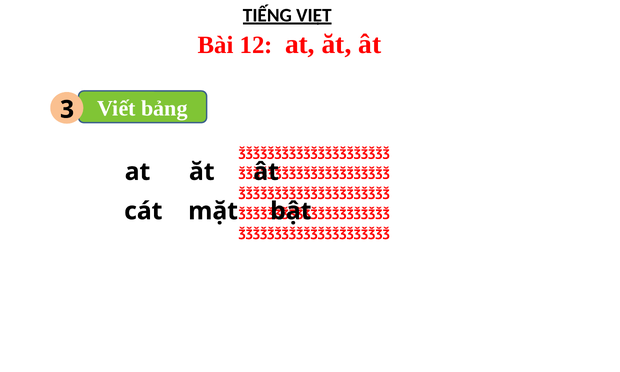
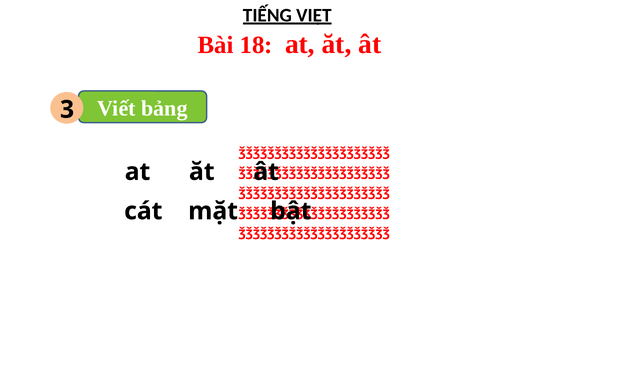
12: 12 -> 18
